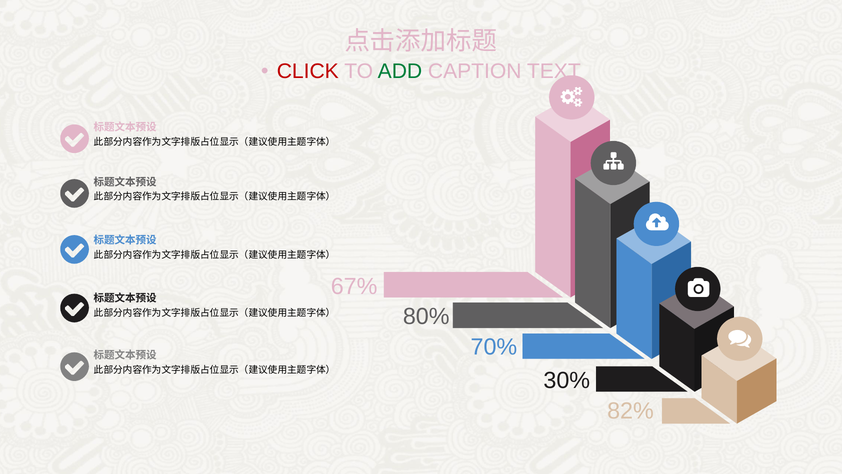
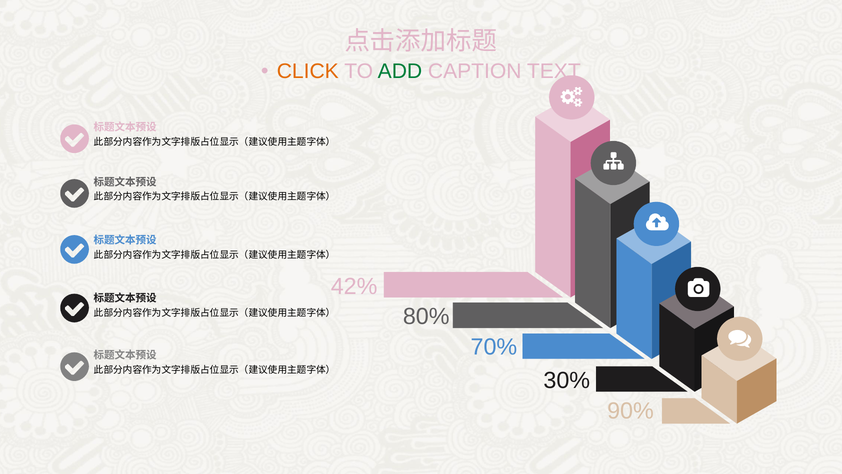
CLICK colour: red -> orange
67%: 67% -> 42%
82%: 82% -> 90%
